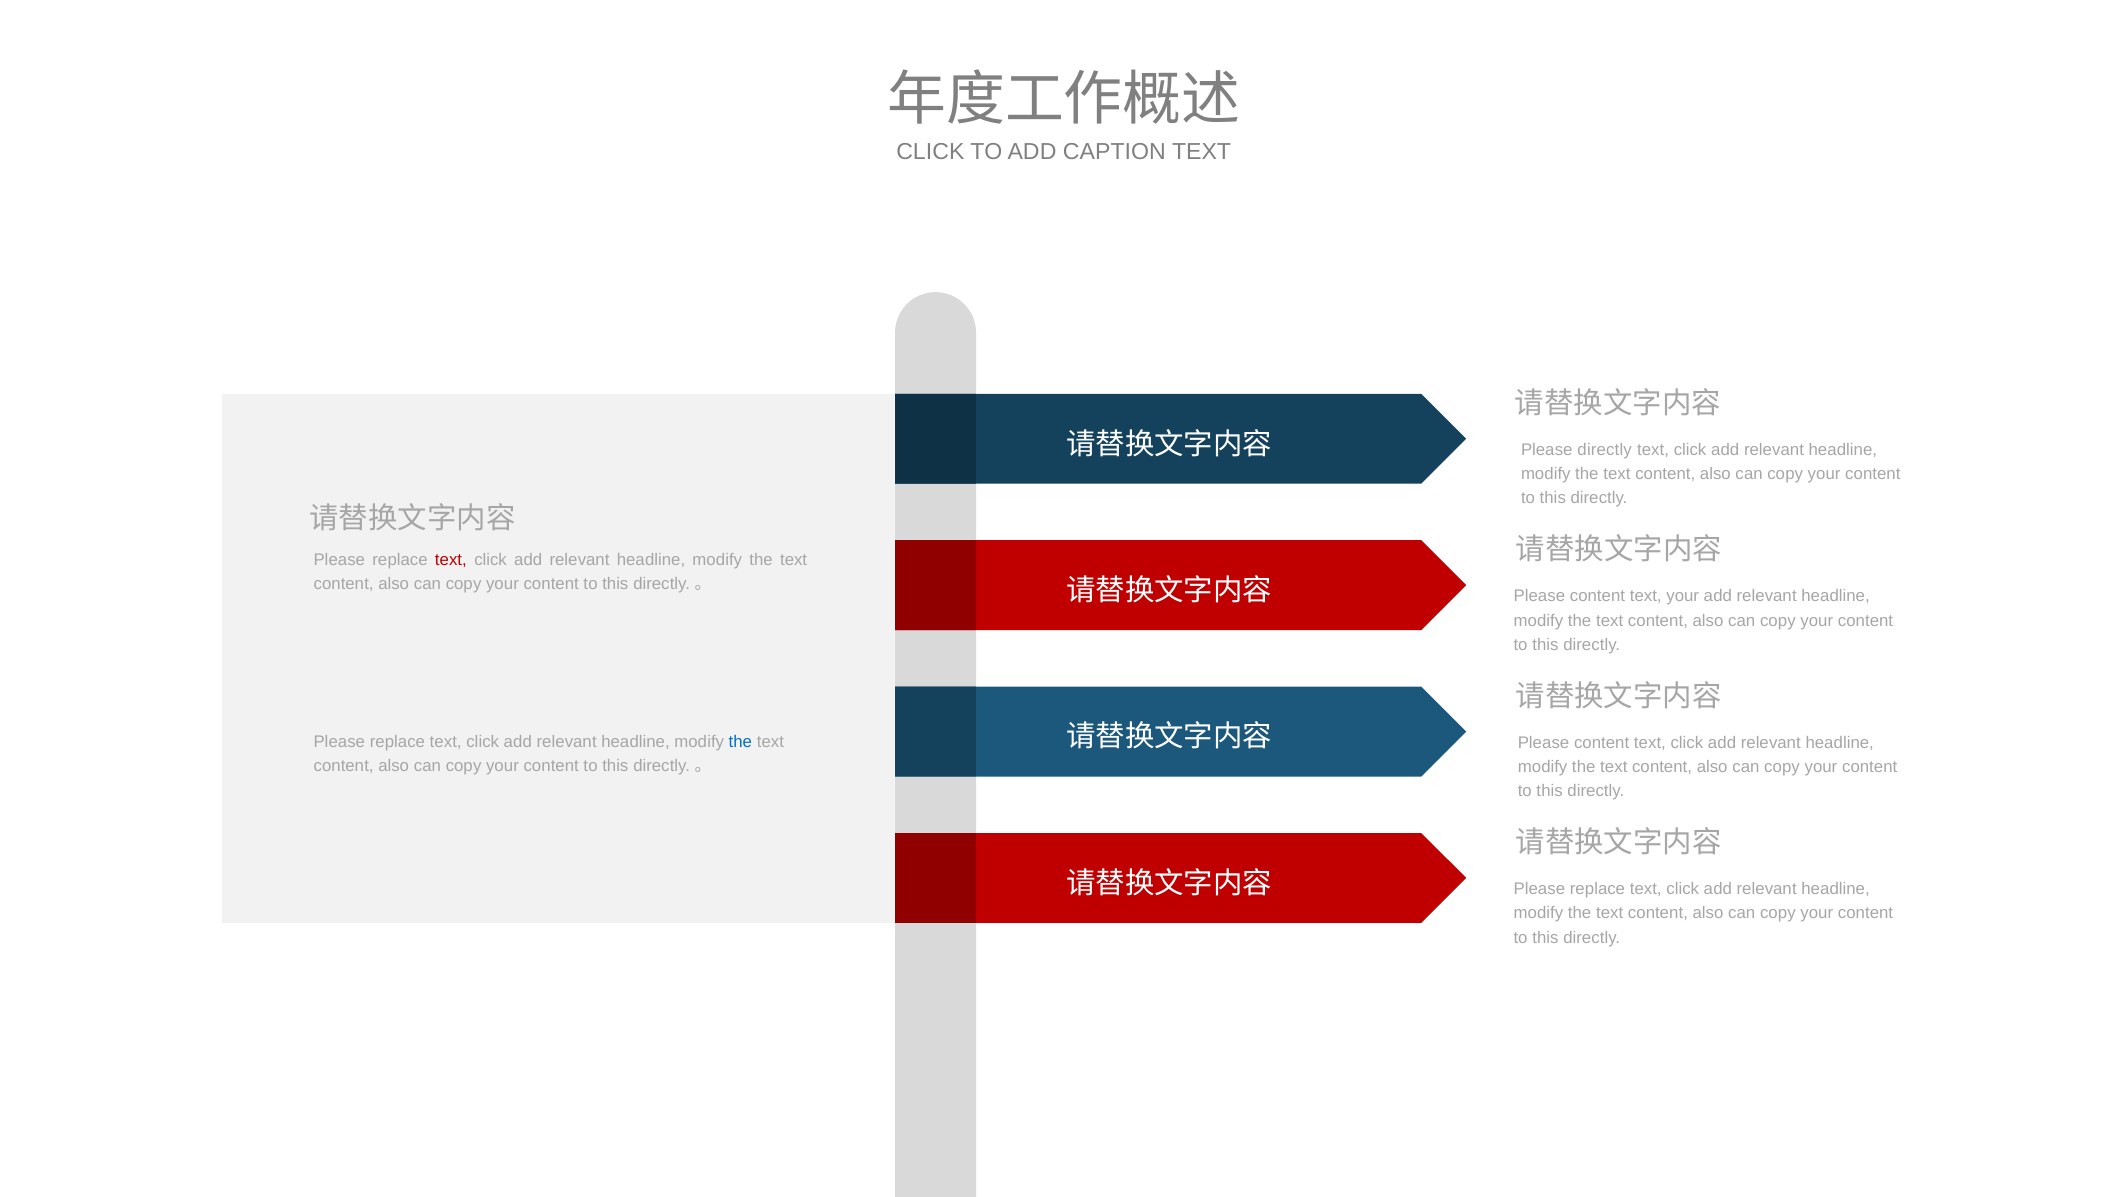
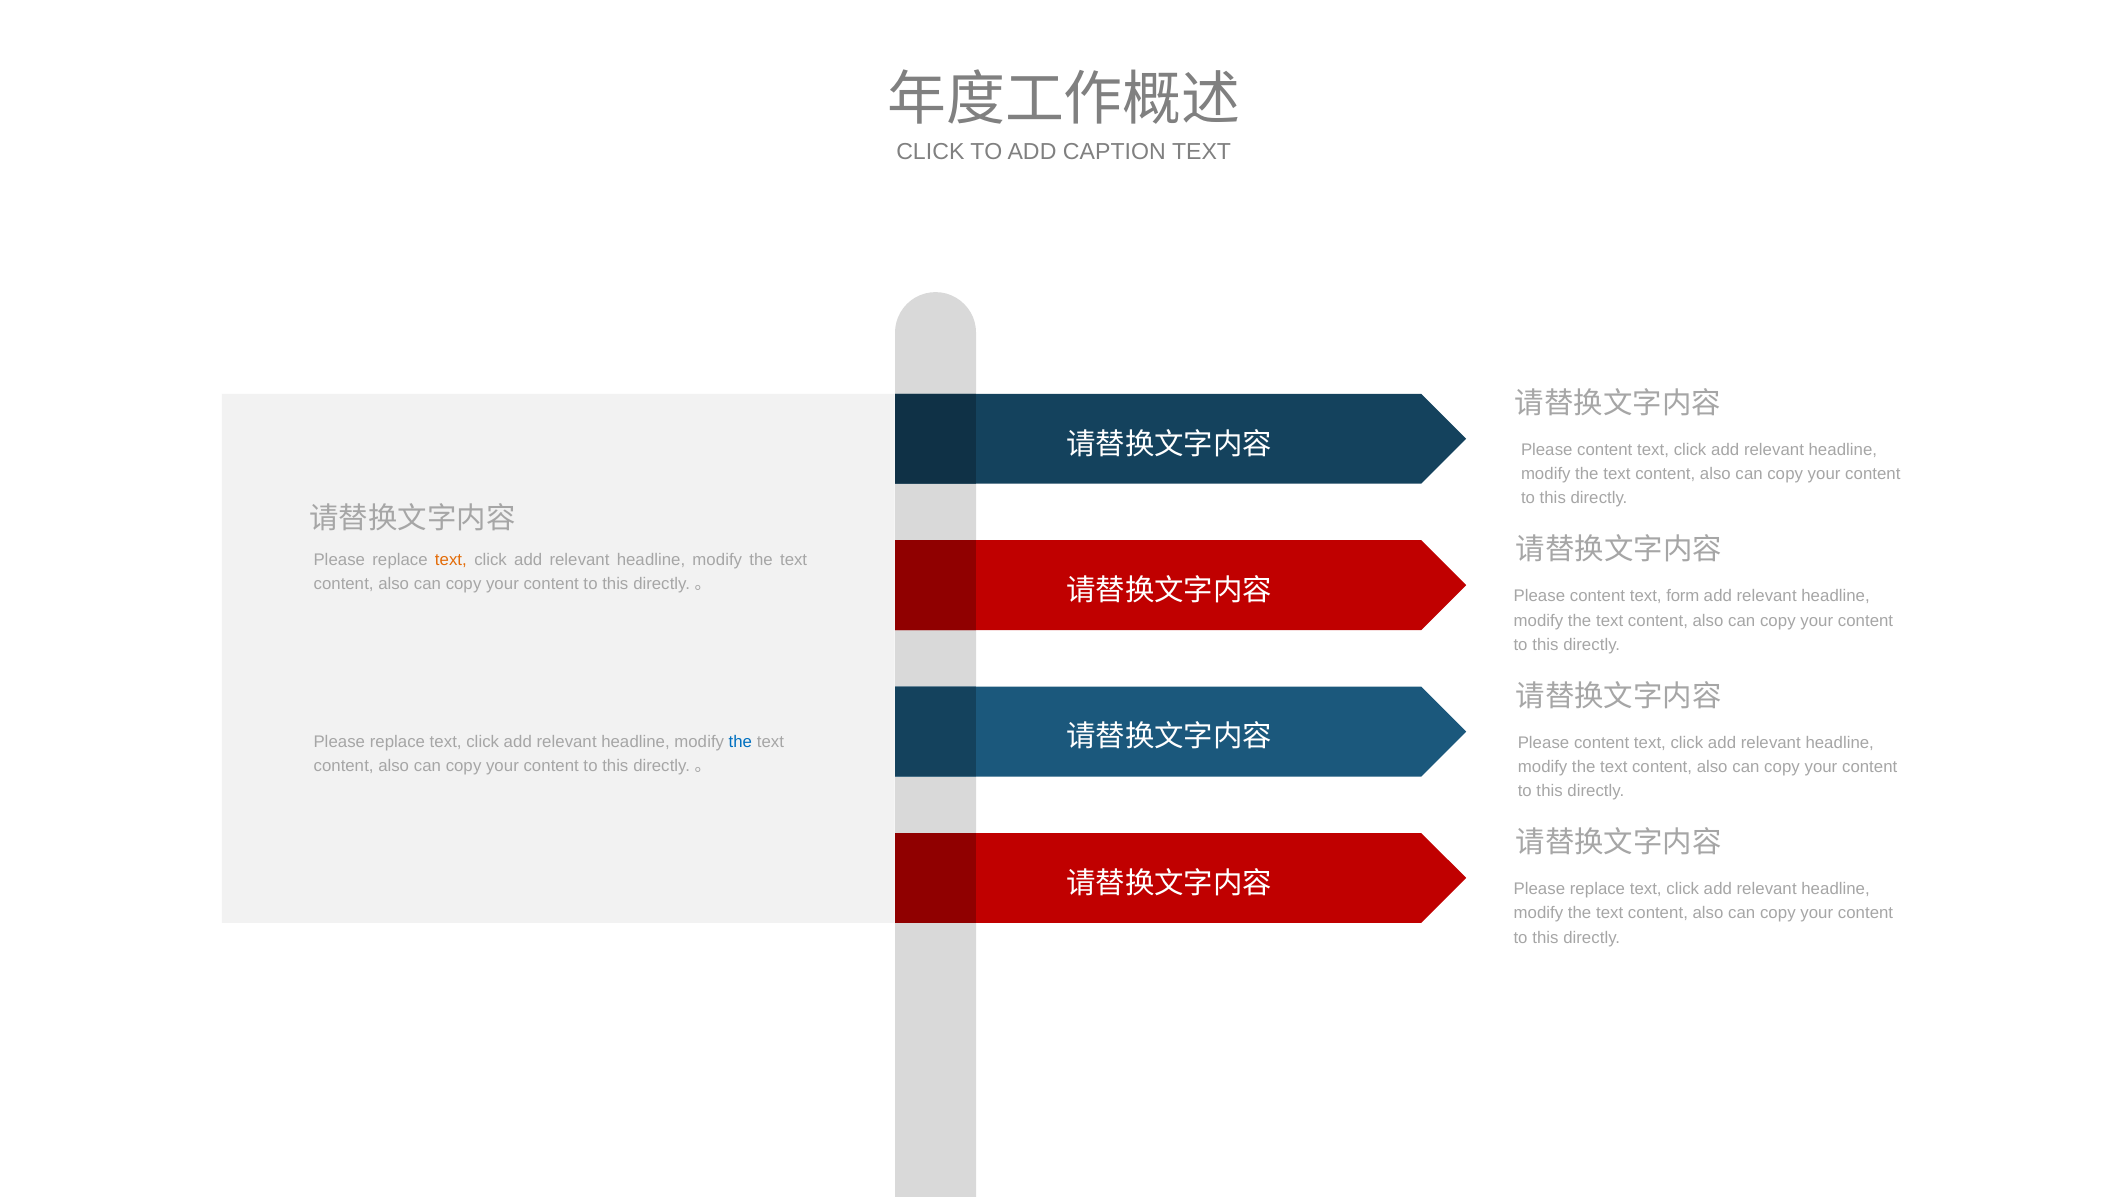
directly at (1605, 450): directly -> content
text at (451, 560) colour: red -> orange
text your: your -> form
